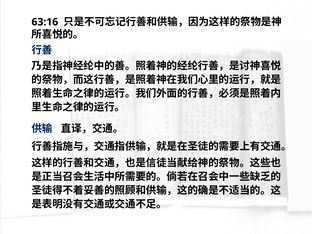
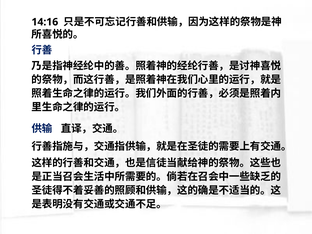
63:16: 63:16 -> 14:16
